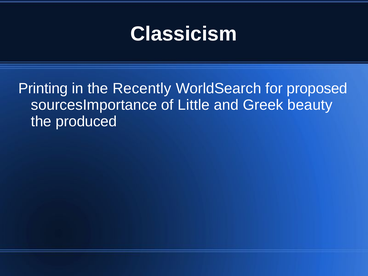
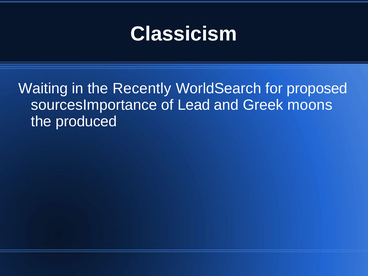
Printing: Printing -> Waiting
Little: Little -> Lead
beauty: beauty -> moons
